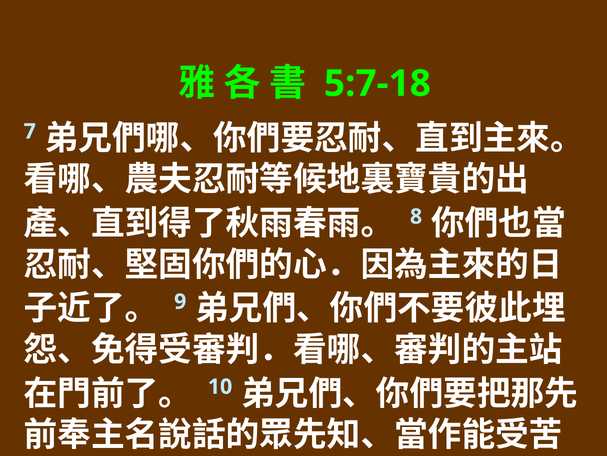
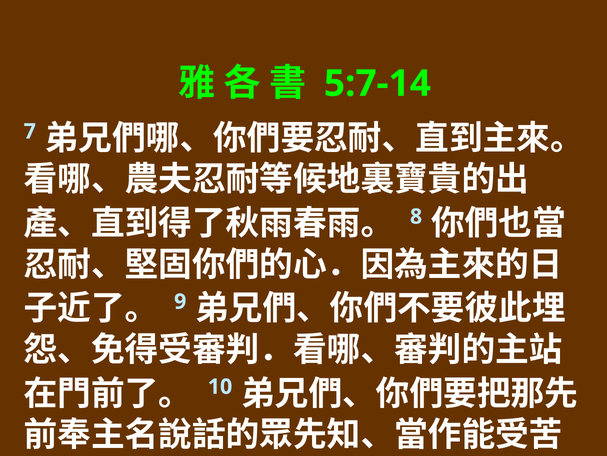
5:7-18: 5:7-18 -> 5:7-14
